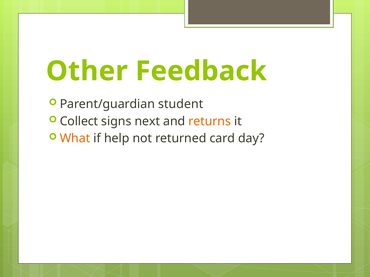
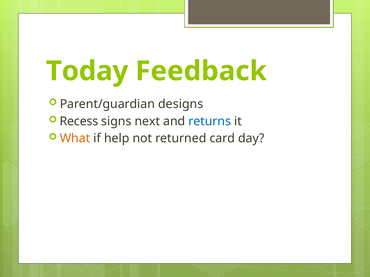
Other: Other -> Today
student: student -> designs
Collect: Collect -> Recess
returns colour: orange -> blue
